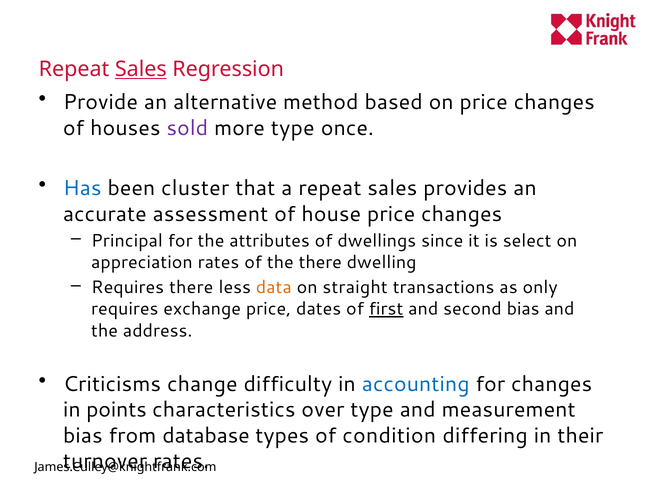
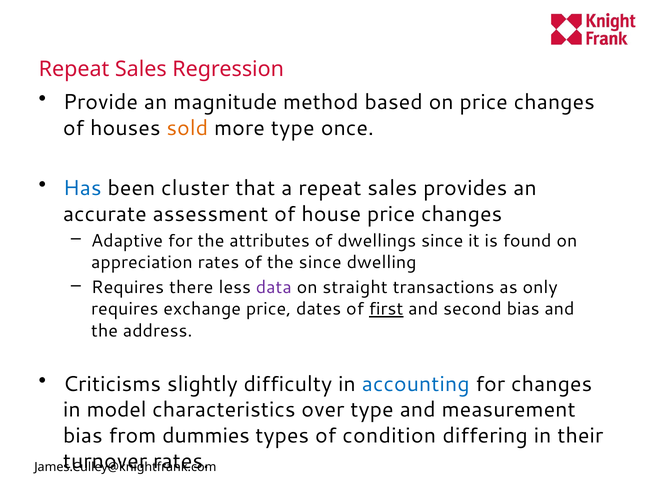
Sales at (141, 69) underline: present -> none
alternative: alternative -> magnitude
sold colour: purple -> orange
Principal: Principal -> Adaptive
select: select -> found
the there: there -> since
data colour: orange -> purple
change: change -> slightly
points: points -> model
database: database -> dummies
